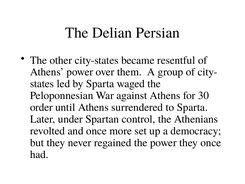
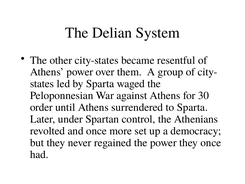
Persian: Persian -> System
